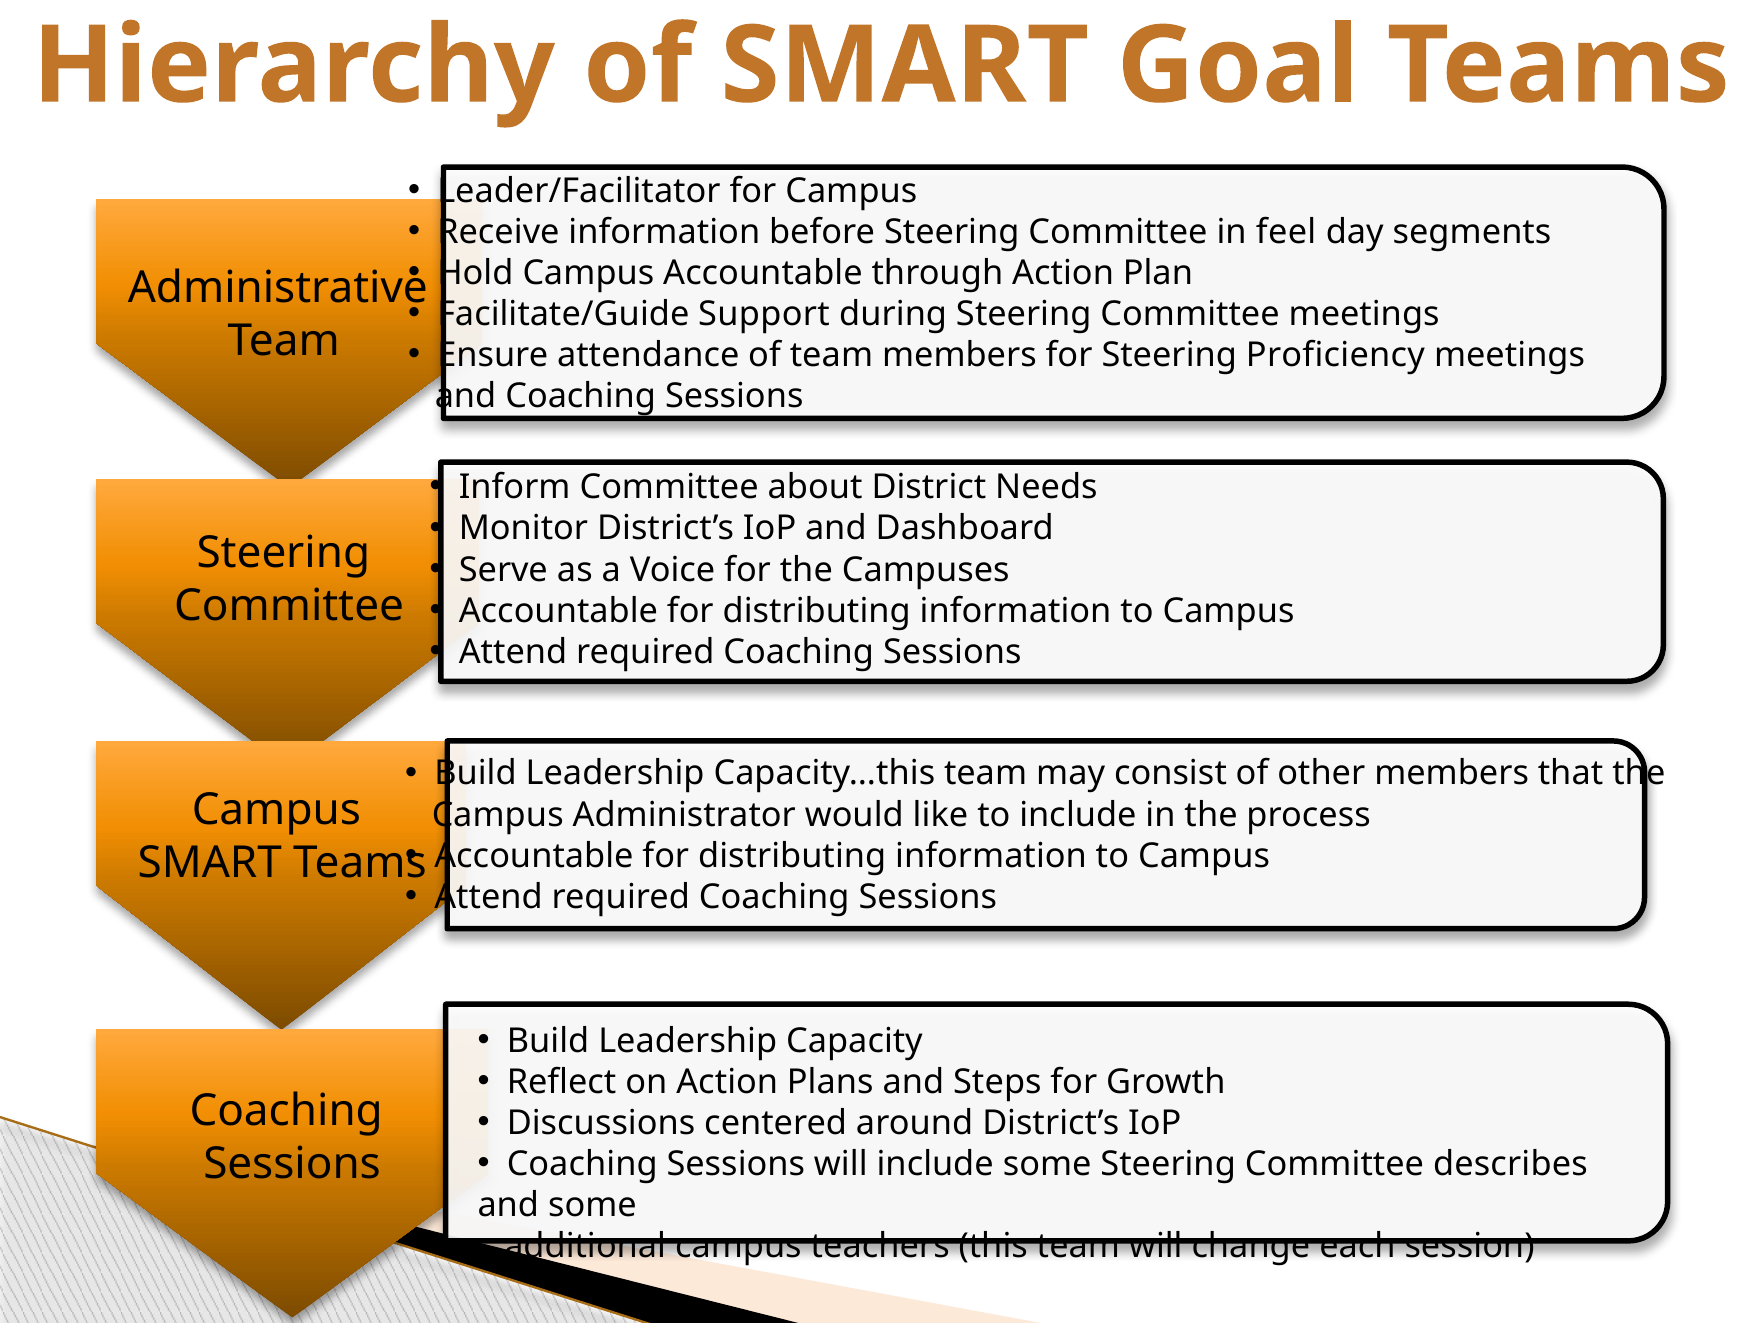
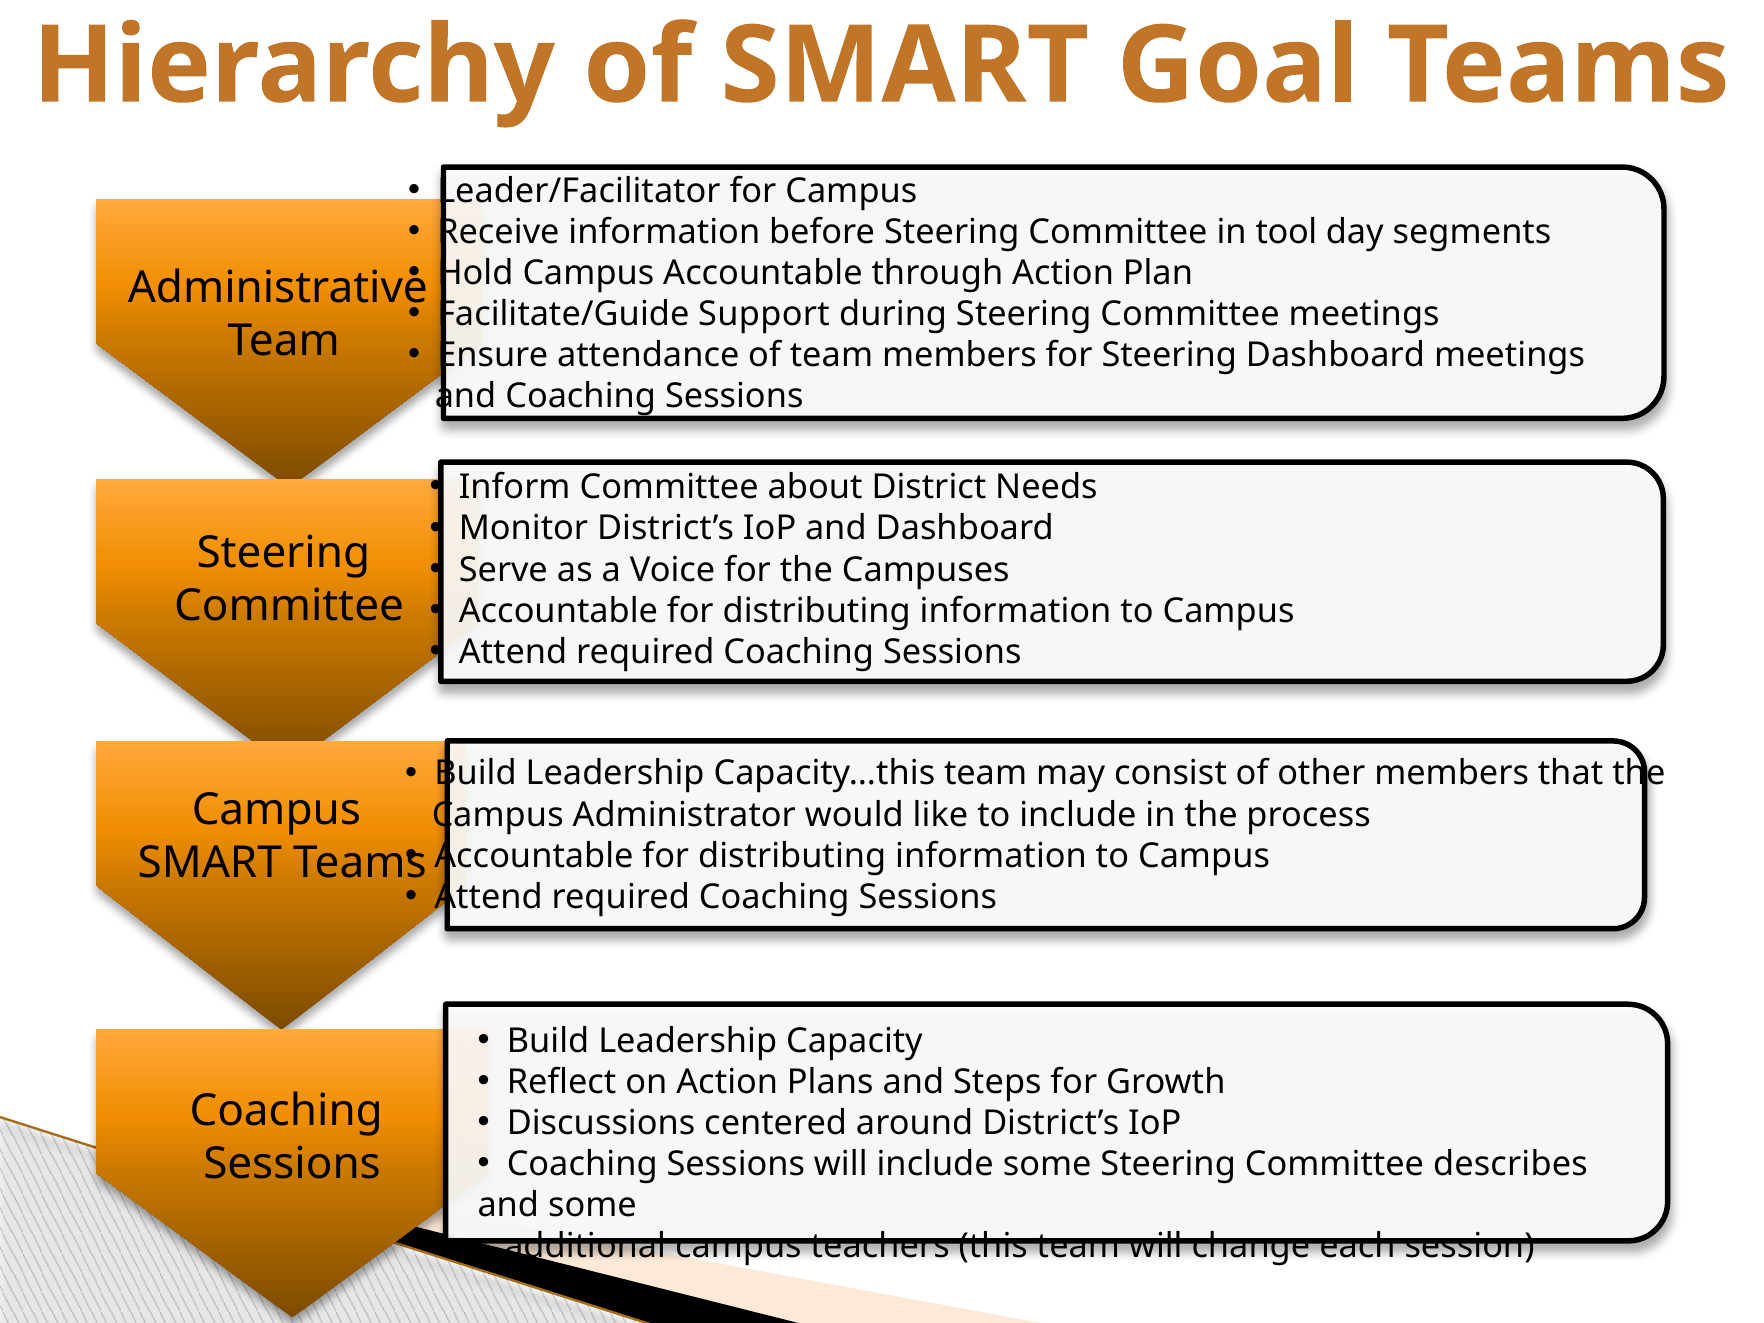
feel: feel -> tool
Steering Proficiency: Proficiency -> Dashboard
